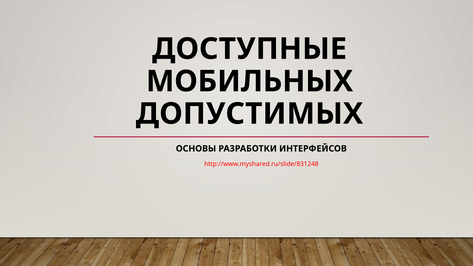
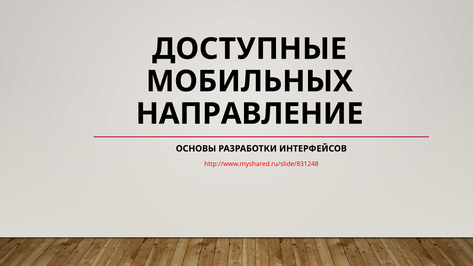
ДОПУСТИМЫХ: ДОПУСТИМЫХ -> НАПРАВЛЕНИЕ
